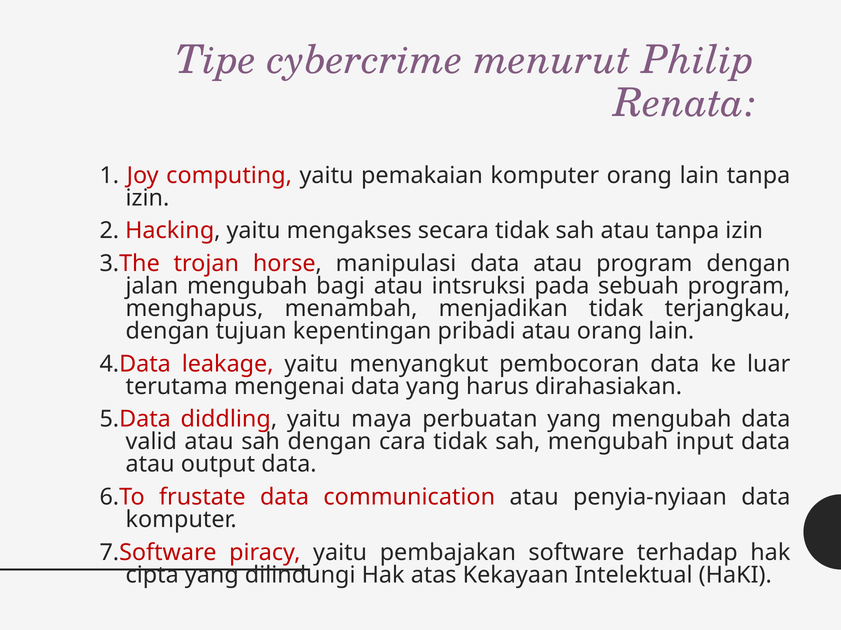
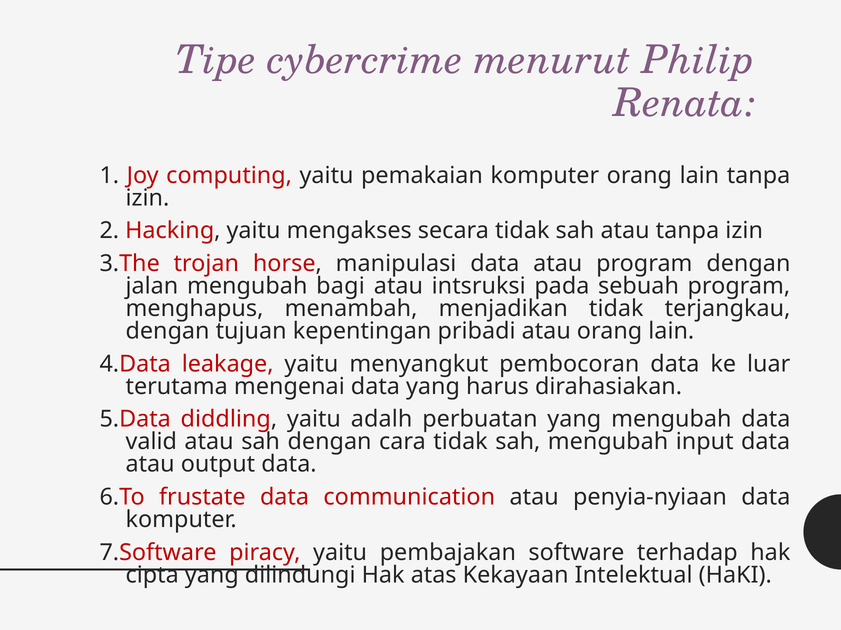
maya: maya -> adalh
